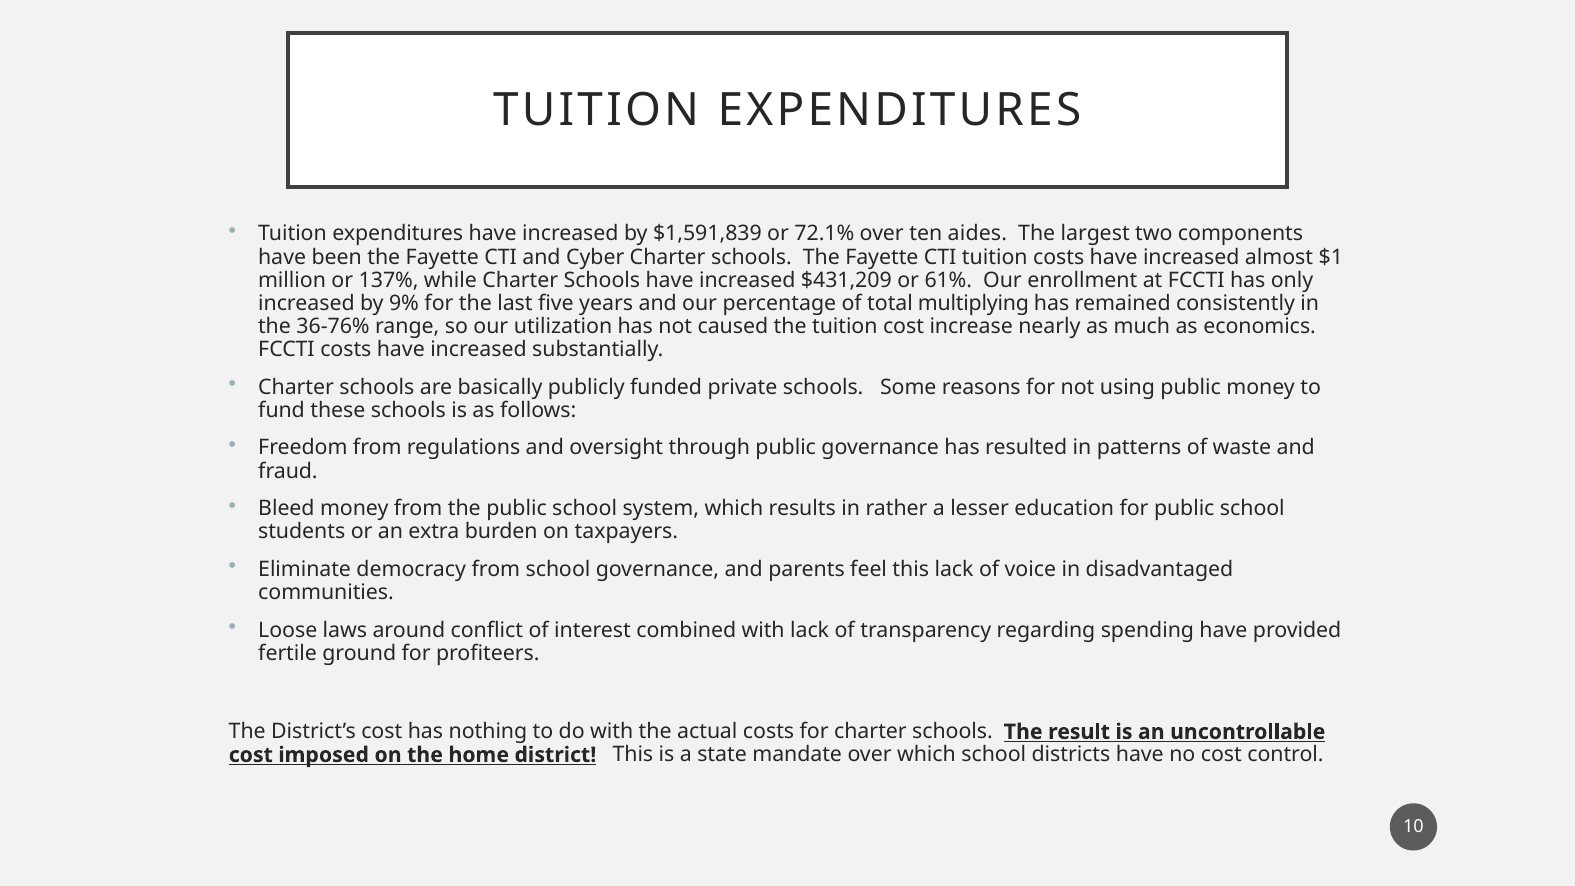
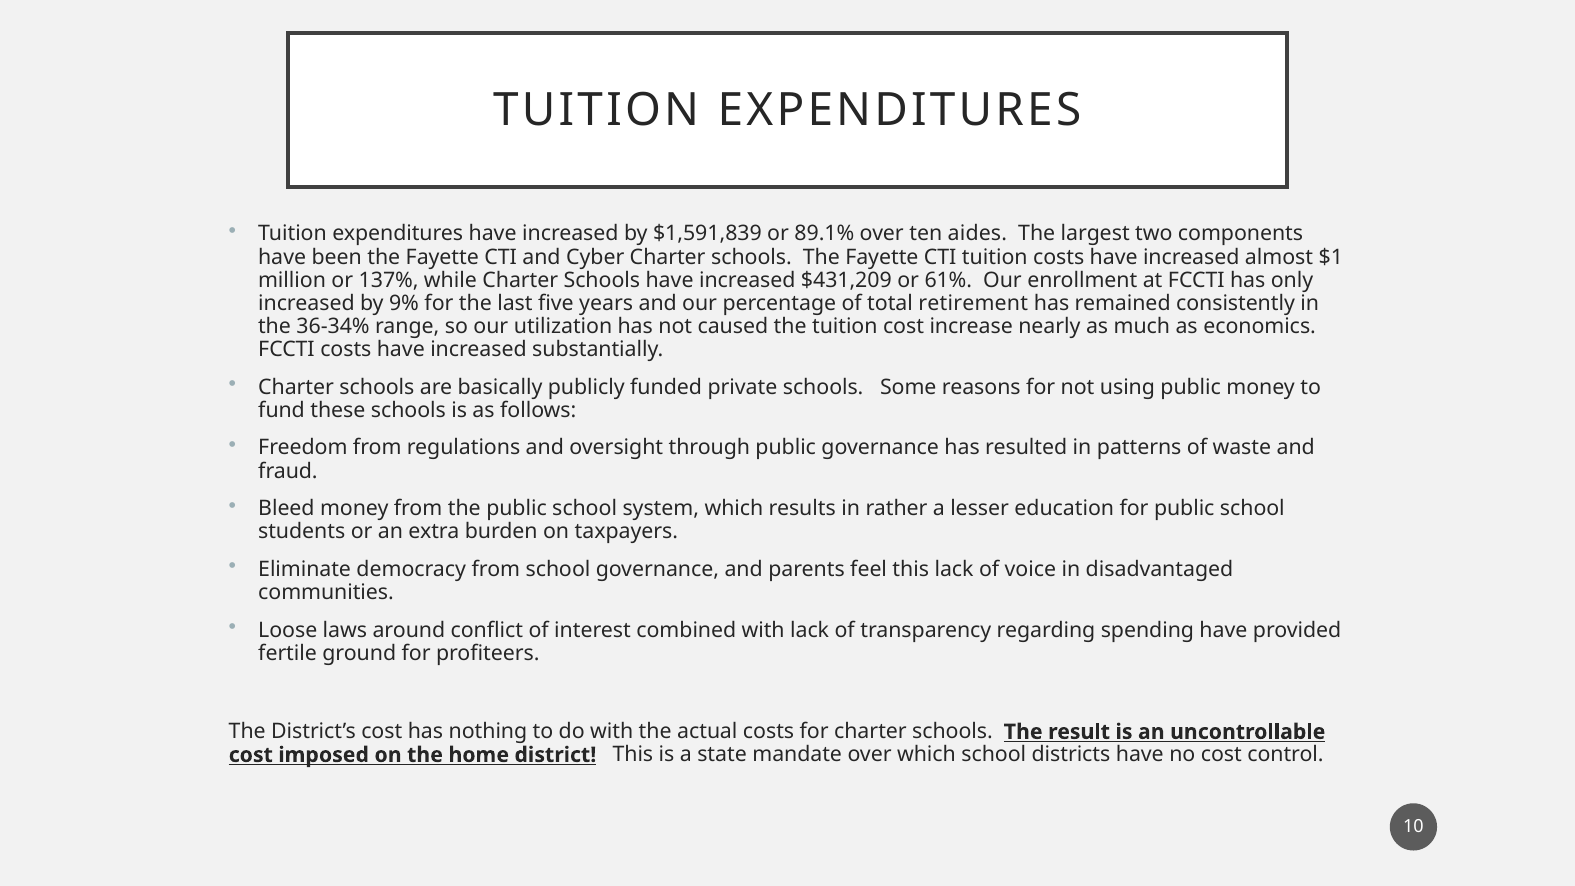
72.1%: 72.1% -> 89.1%
multiplying: multiplying -> retirement
36-76%: 36-76% -> 36-34%
